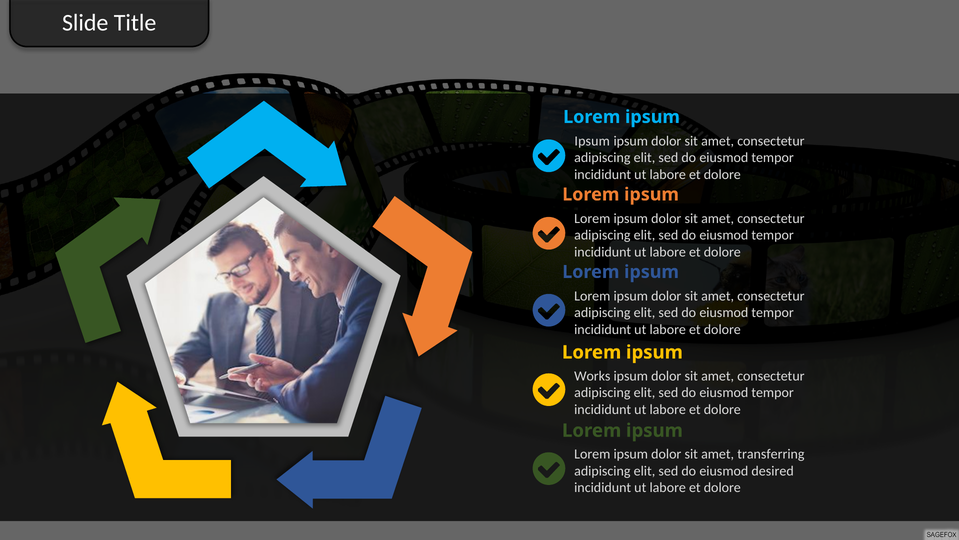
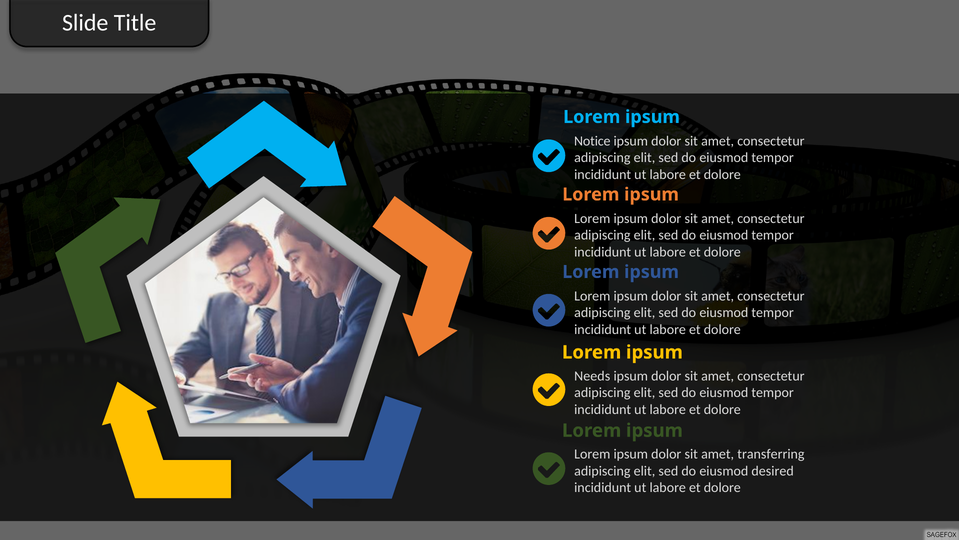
Ipsum at (592, 141): Ipsum -> Notice
Works: Works -> Needs
